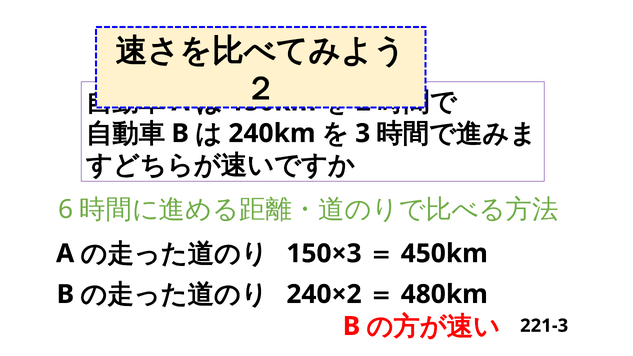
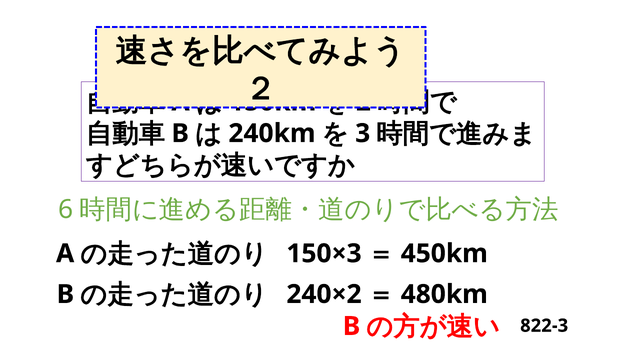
221-3: 221-3 -> 822-3
